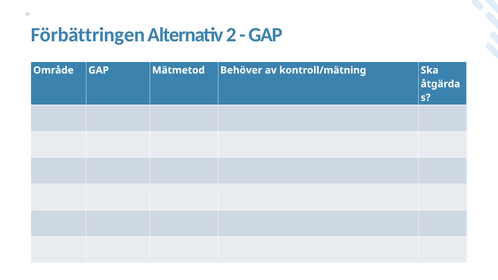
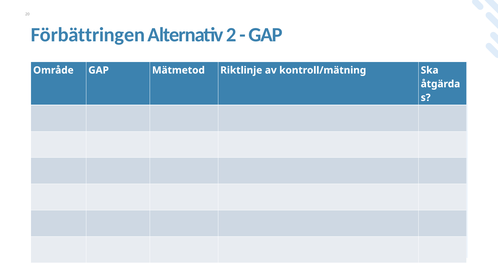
Behöver: Behöver -> Riktlinje
